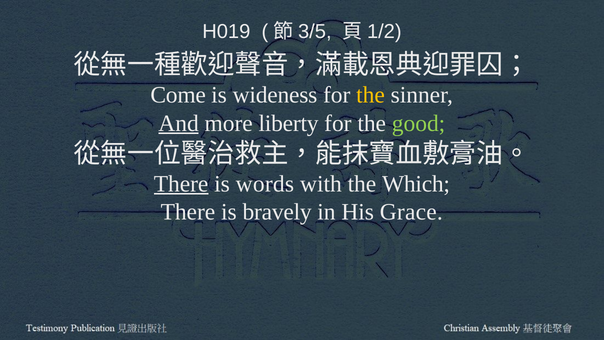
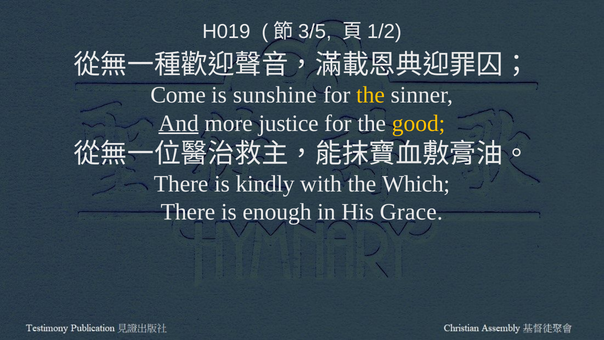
wideness: wideness -> sunshine
liberty: liberty -> justice
good colour: light green -> yellow
There at (181, 184) underline: present -> none
words: words -> kindly
bravely: bravely -> enough
